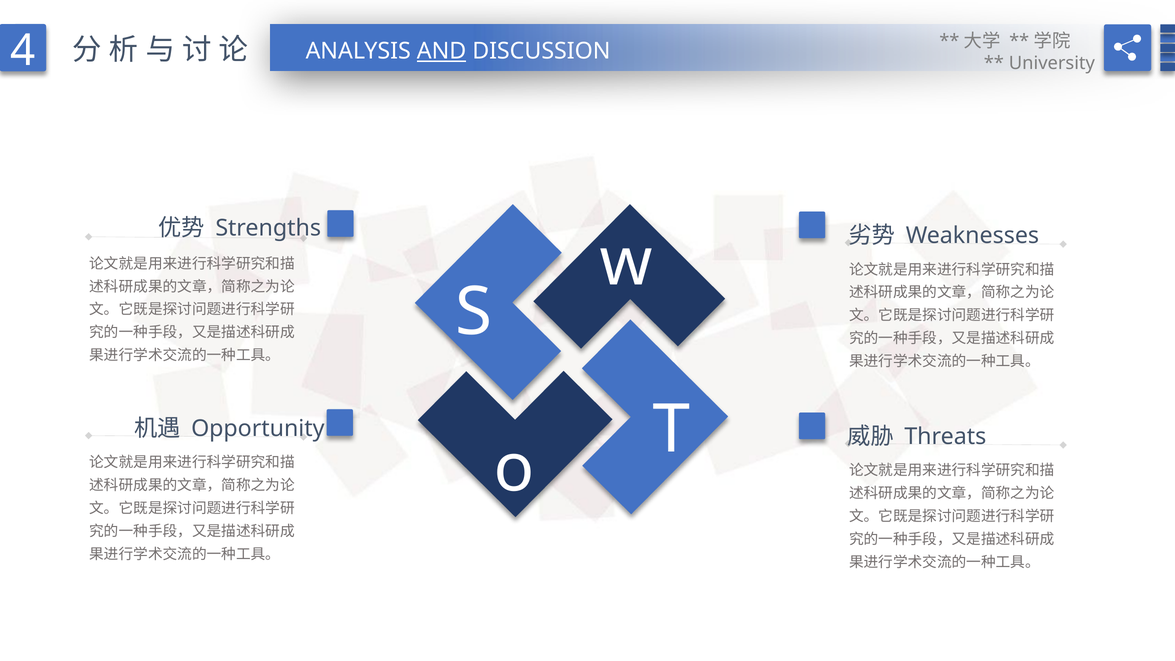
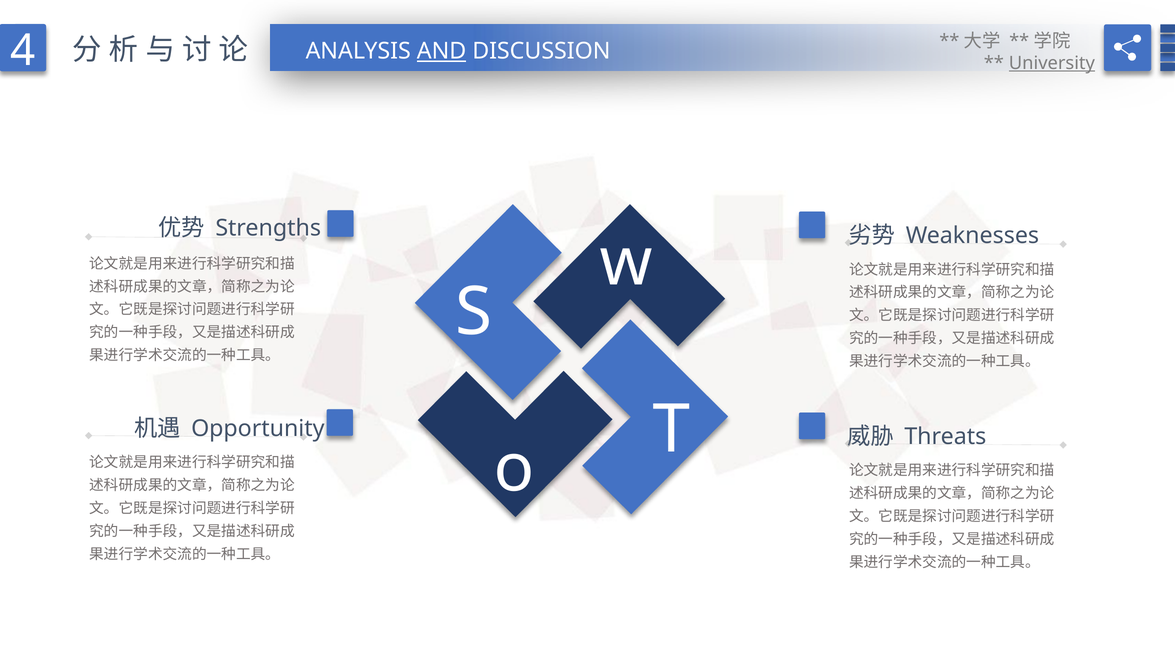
University underline: none -> present
